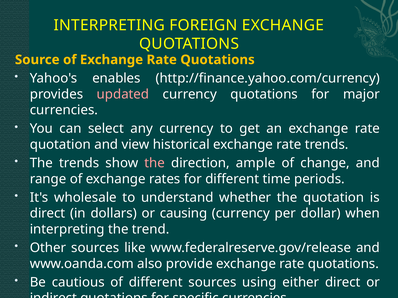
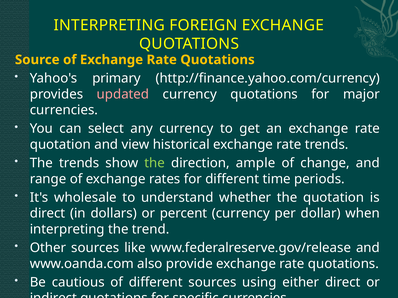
enables: enables -> primary
the at (155, 163) colour: pink -> light green
causing: causing -> percent
